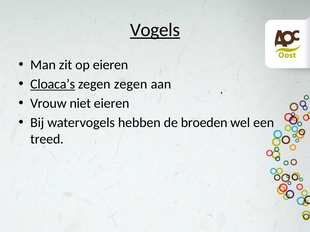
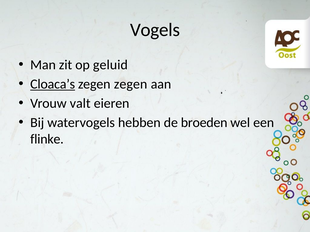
Vogels underline: present -> none
op eieren: eieren -> geluid
niet: niet -> valt
treed: treed -> flinke
